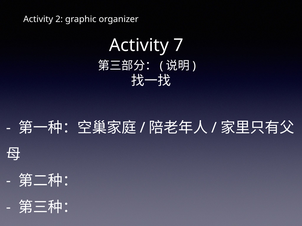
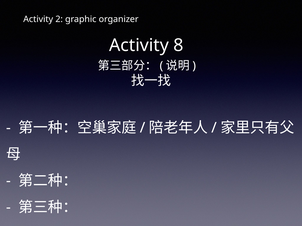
7: 7 -> 8
